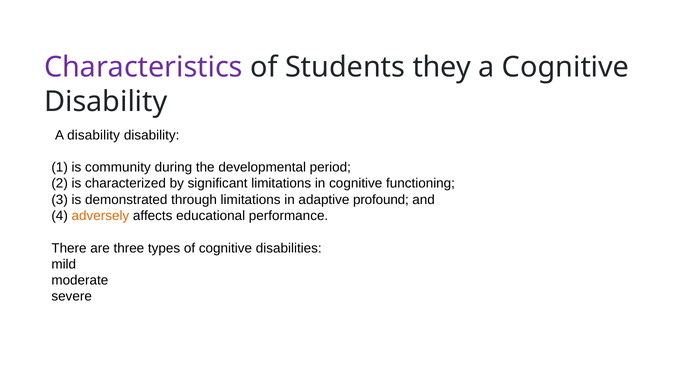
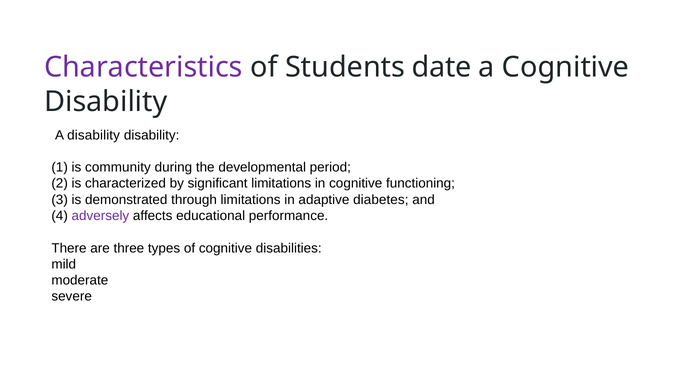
they: they -> date
profound: profound -> diabetes
adversely colour: orange -> purple
